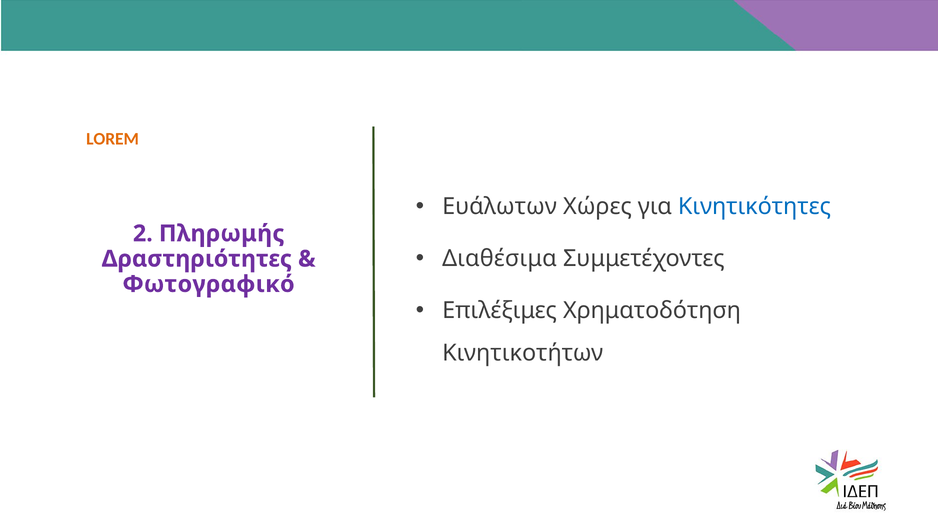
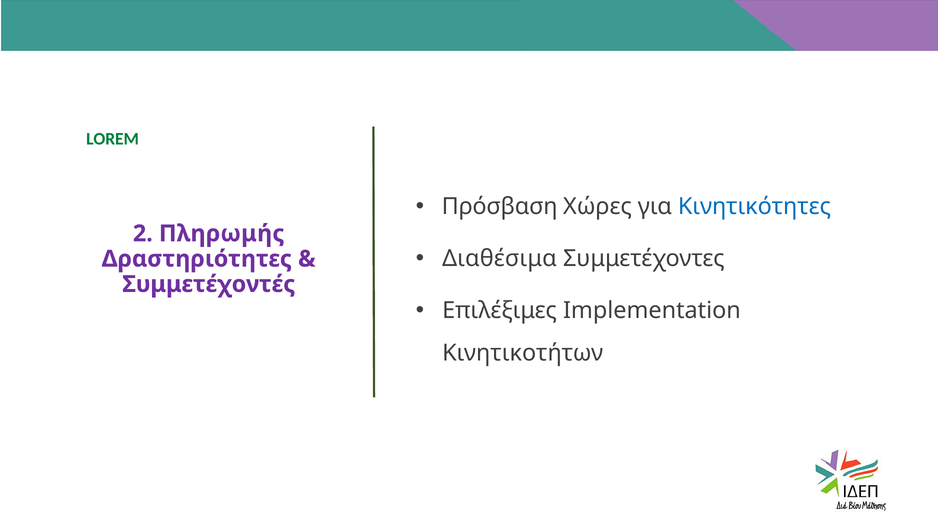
LOREM at (113, 139) colour: orange -> green
Ευάλωτων: Ευάλωτων -> Πρόσβαση
Φωτογραφικό: Φωτογραφικό -> Συμμετέχοντές
Χρηματοδότηση: Χρηματοδότηση -> Implementation
